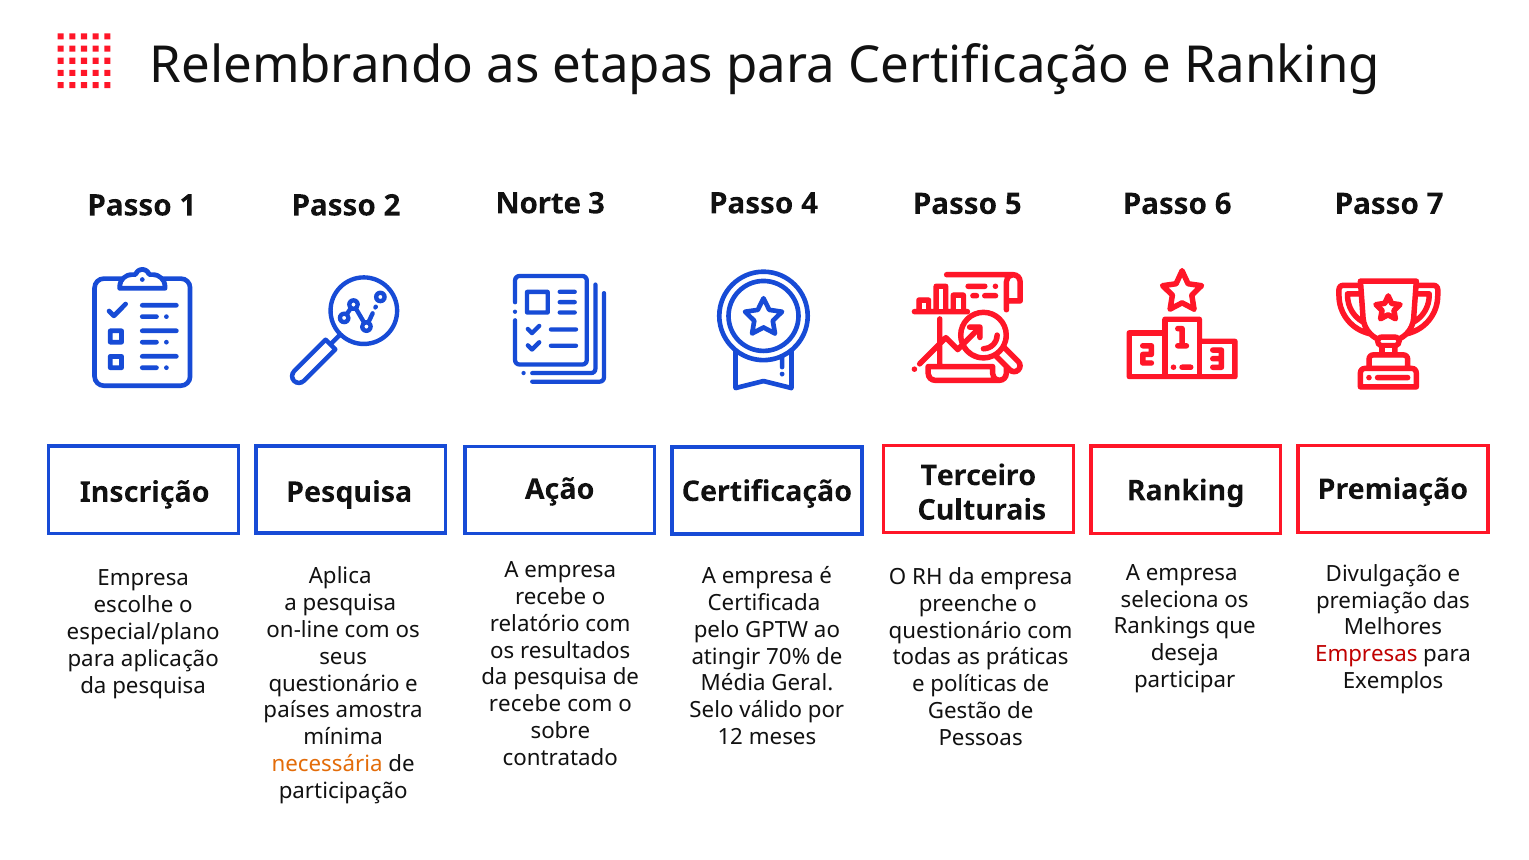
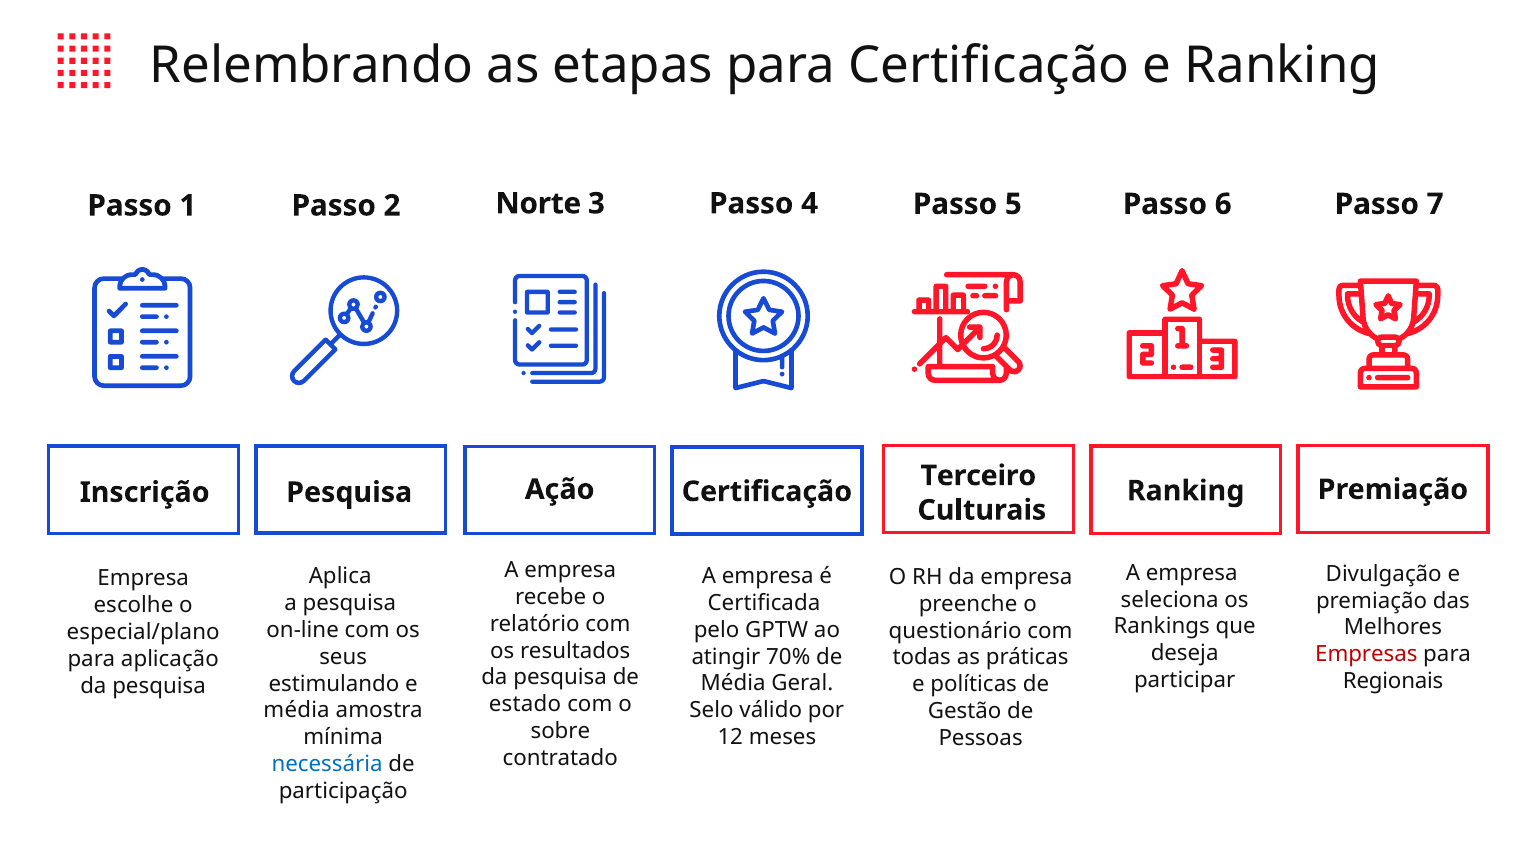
Exemplos: Exemplos -> Regionais
questionário at (334, 684): questionário -> estimulando
recebe at (525, 704): recebe -> estado
países at (297, 710): países -> média
necessária colour: orange -> blue
